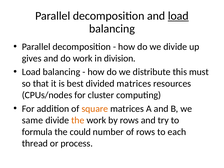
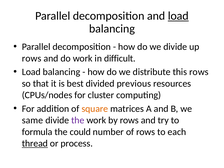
gives at (32, 58): gives -> rows
division: division -> difficult
this must: must -> rows
divided matrices: matrices -> previous
the at (78, 120) colour: orange -> purple
thread underline: none -> present
